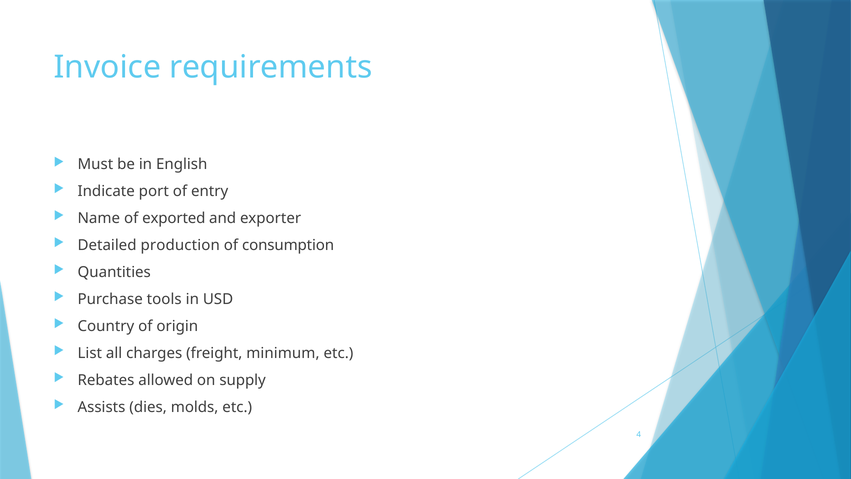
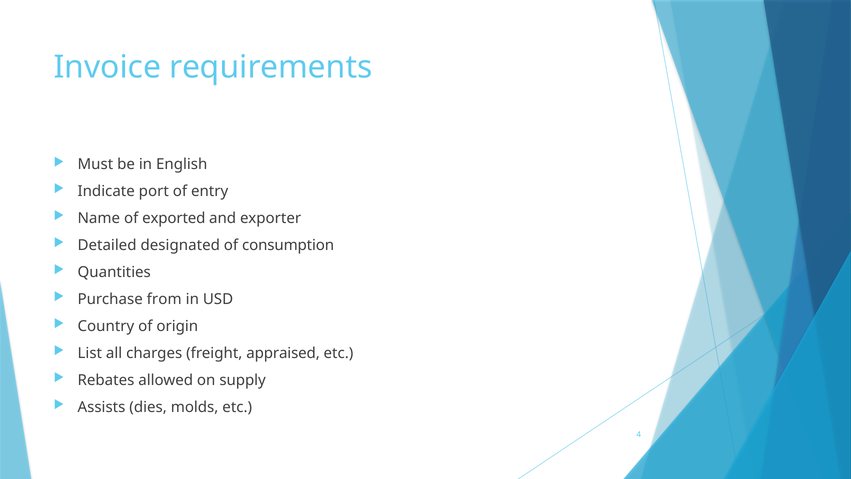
production: production -> designated
tools: tools -> from
minimum: minimum -> appraised
